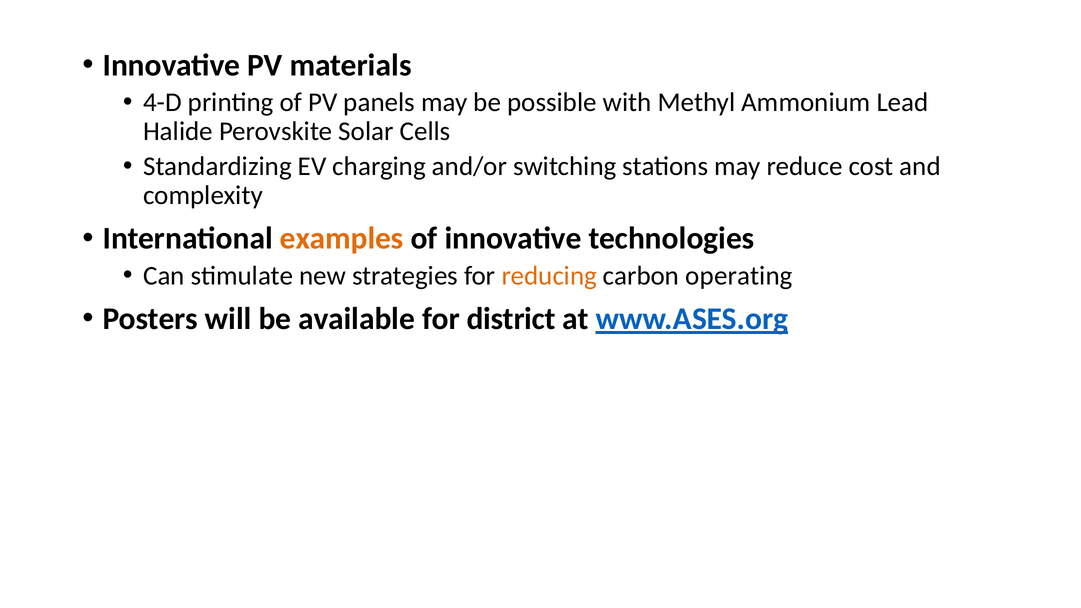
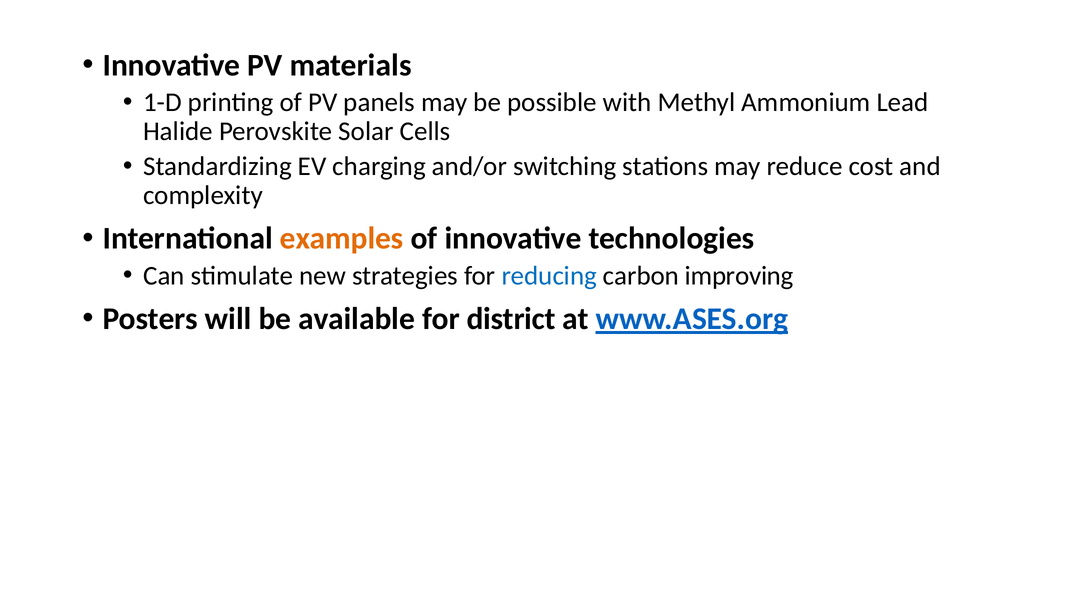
4-D: 4-D -> 1-D
reducing colour: orange -> blue
operating: operating -> improving
